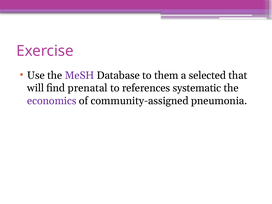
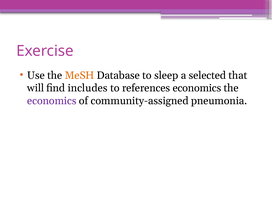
MeSH colour: purple -> orange
them: them -> sleep
prenatal: prenatal -> includes
references systematic: systematic -> economics
